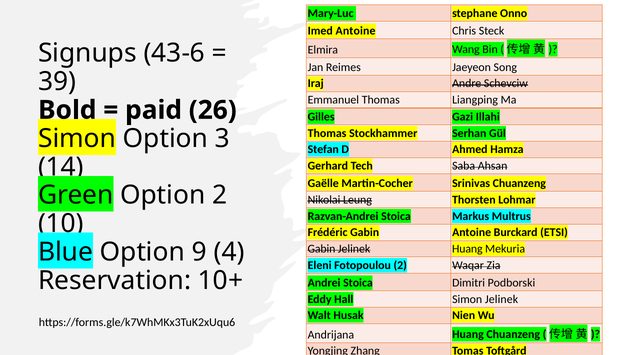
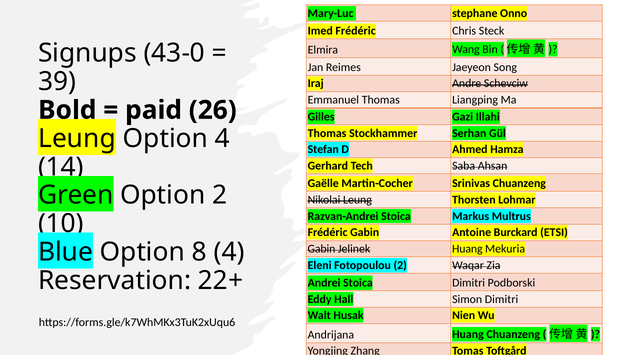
Imed Antoine: Antoine -> Frédéric
43-6: 43-6 -> 43-0
Simon at (77, 139): Simon -> Leung
Option 3: 3 -> 4
9: 9 -> 8
10+: 10+ -> 22+
Simon Jelinek: Jelinek -> Dimitri
